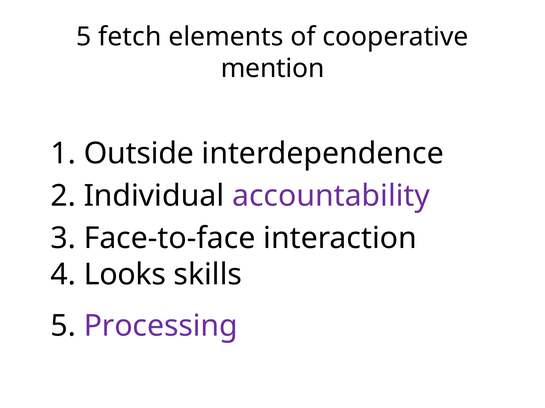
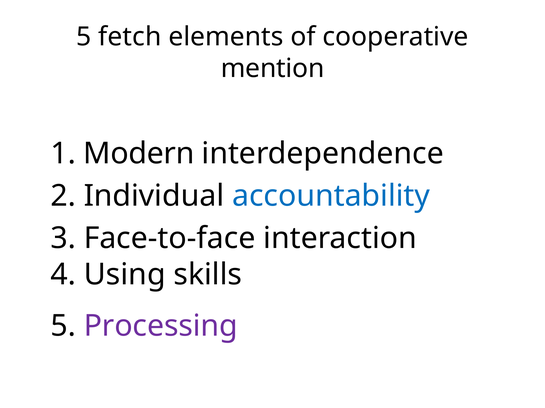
Outside: Outside -> Modern
accountability colour: purple -> blue
Looks: Looks -> Using
